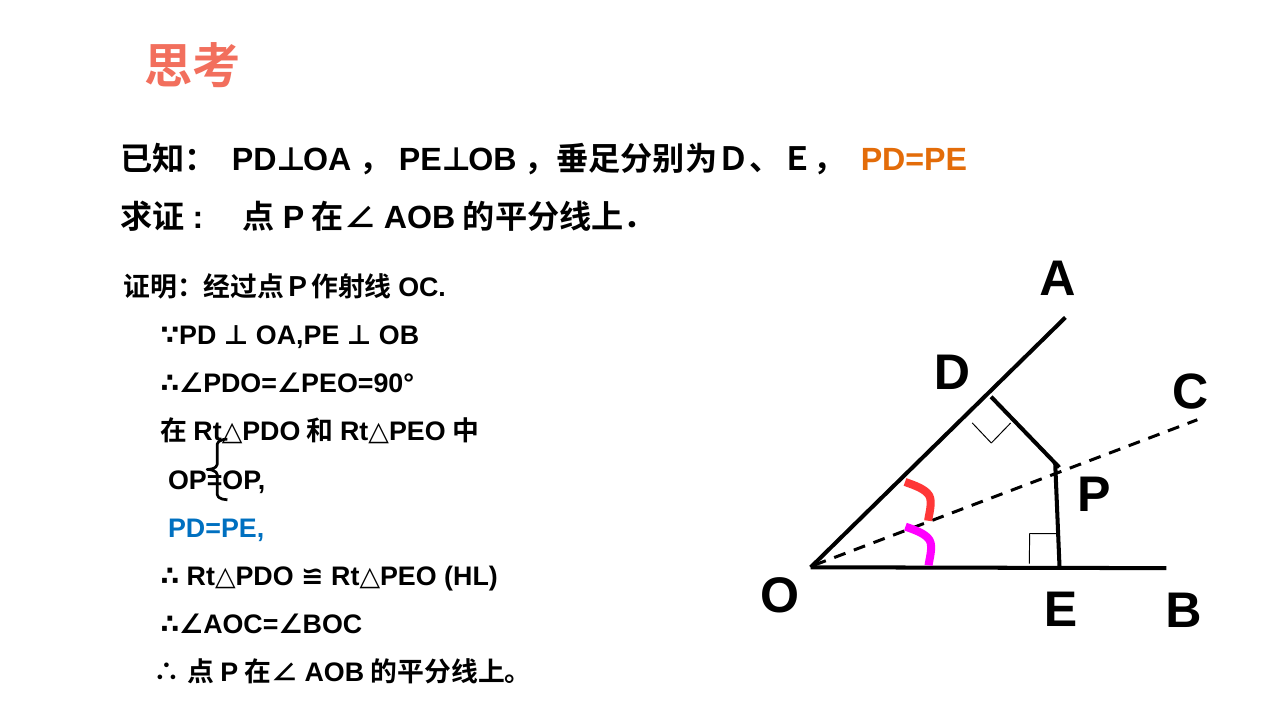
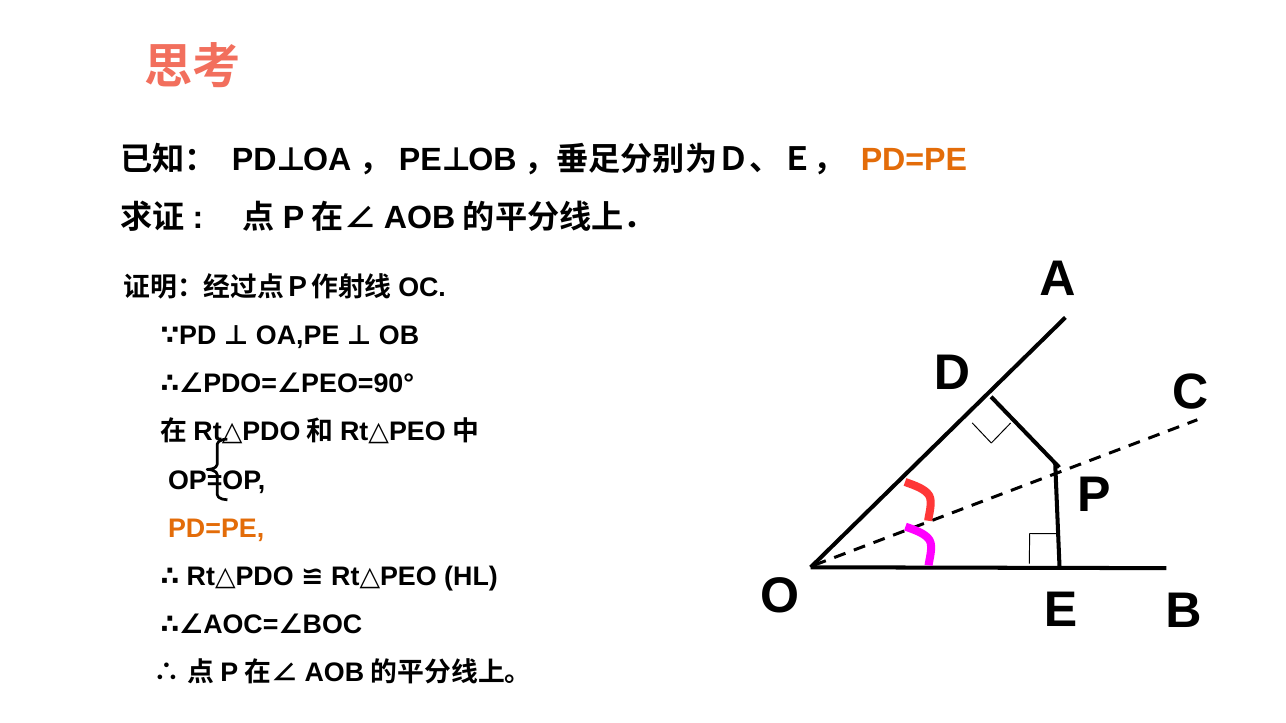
PD=PE at (216, 529) colour: blue -> orange
